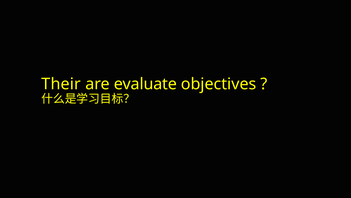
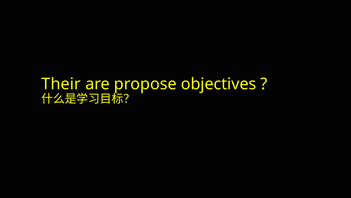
evaluate: evaluate -> propose
